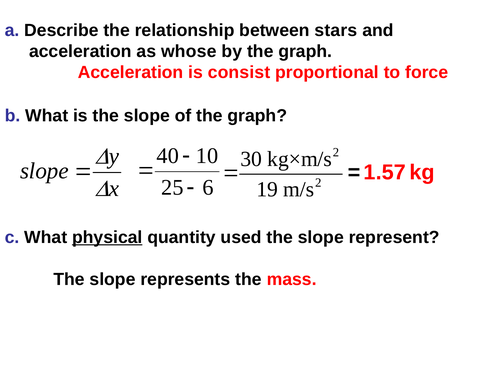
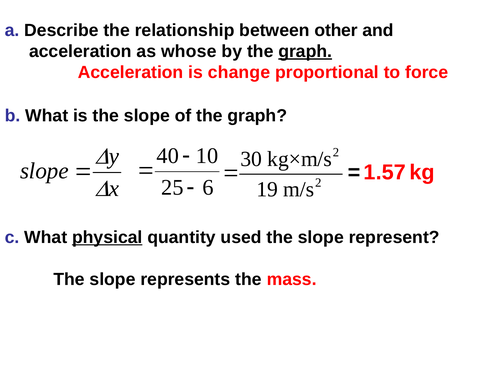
stars: stars -> other
graph at (305, 51) underline: none -> present
consist: consist -> change
